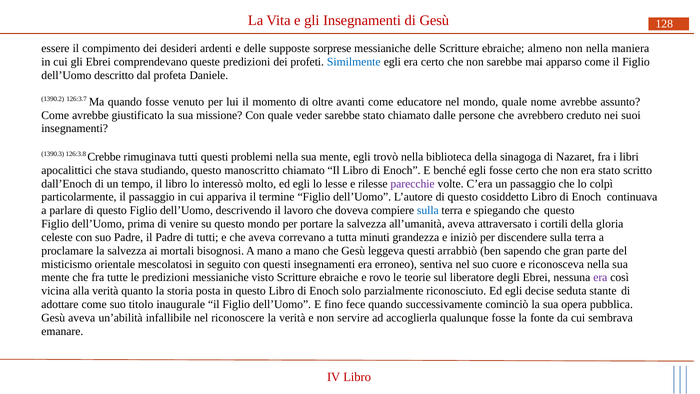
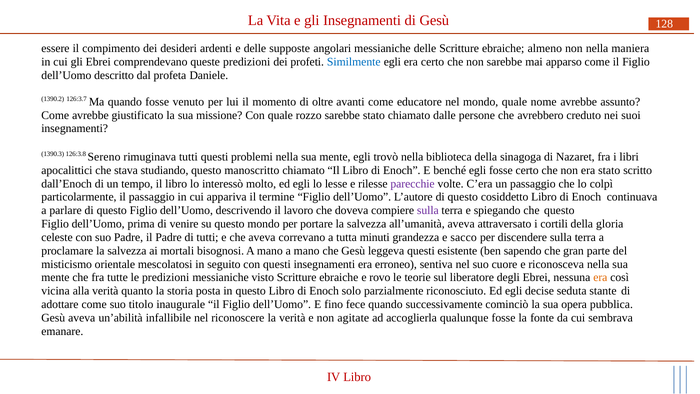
sorprese: sorprese -> angolari
veder: veder -> rozzo
Crebbe: Crebbe -> Sereno
sulla at (428, 211) colour: blue -> purple
iniziò: iniziò -> sacco
arrabbiò: arrabbiò -> esistente
era at (600, 278) colour: purple -> orange
servire: servire -> agitate
